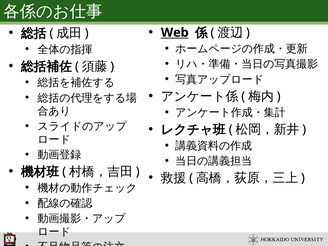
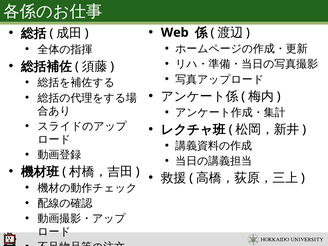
Web underline: present -> none
